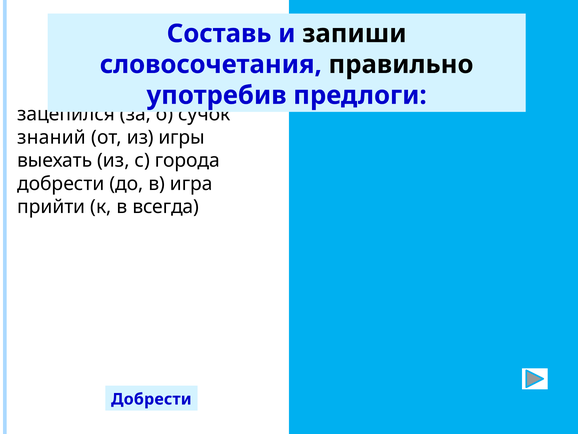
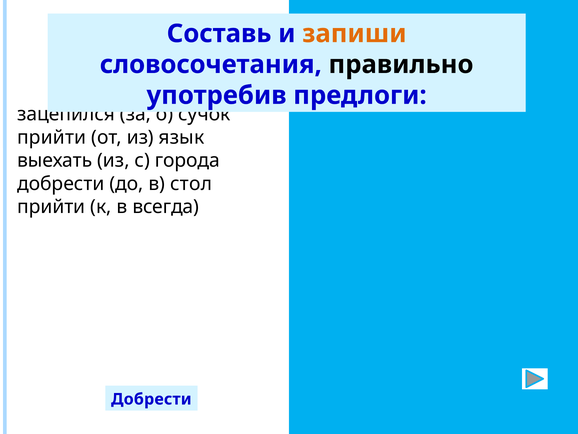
запиши colour: black -> orange
знаний at (52, 137): знаний -> прийти
игры: игры -> язык
игра: игра -> стол
